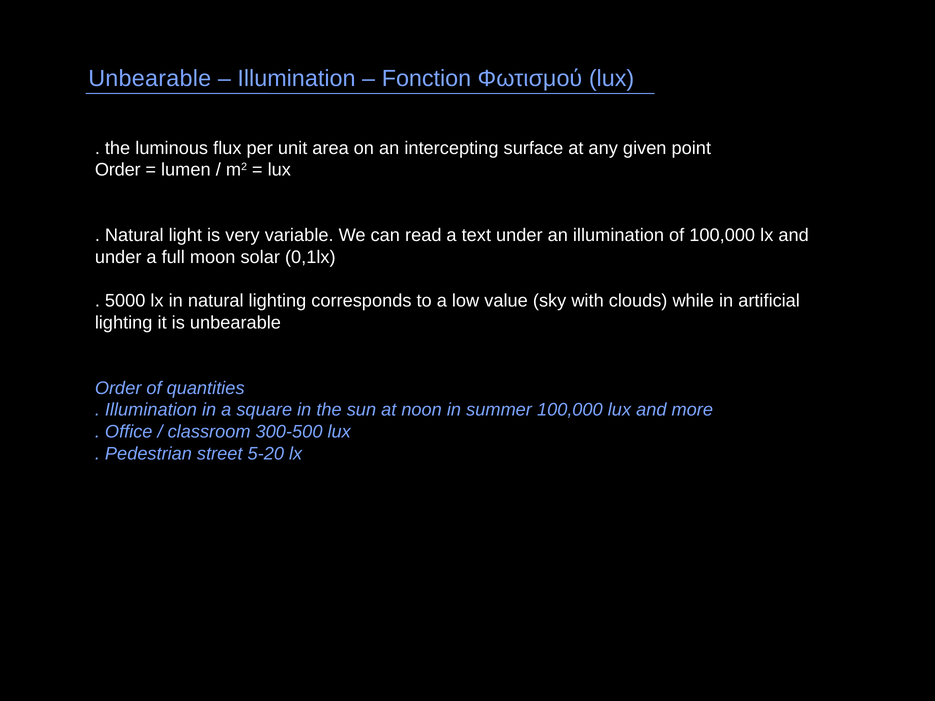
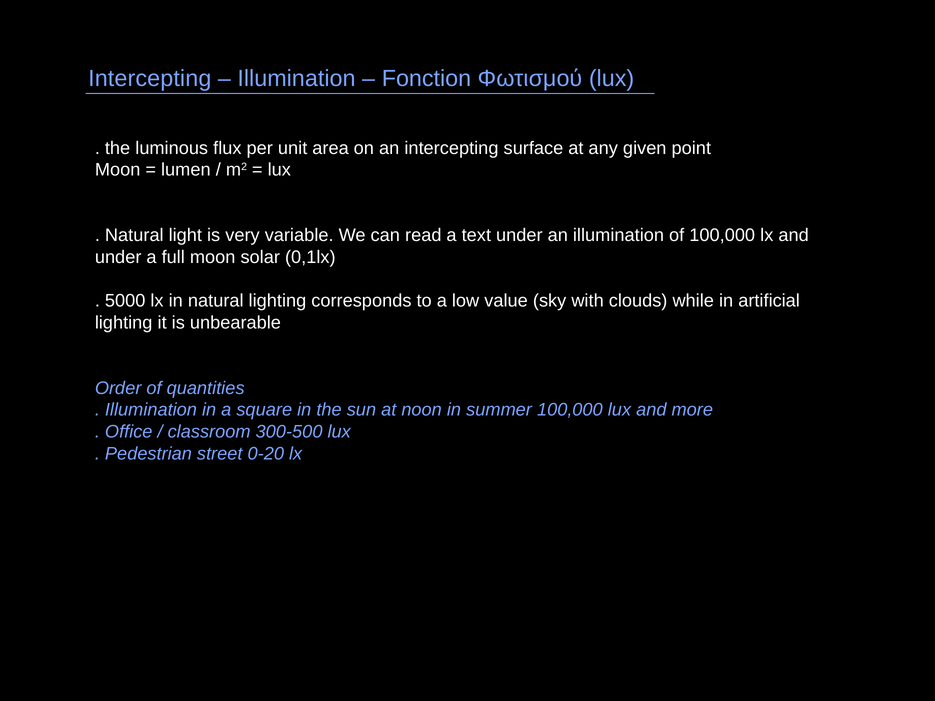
Unbearable at (150, 78): Unbearable -> Intercepting
Order at (118, 170): Order -> Moon
5-20: 5-20 -> 0-20
